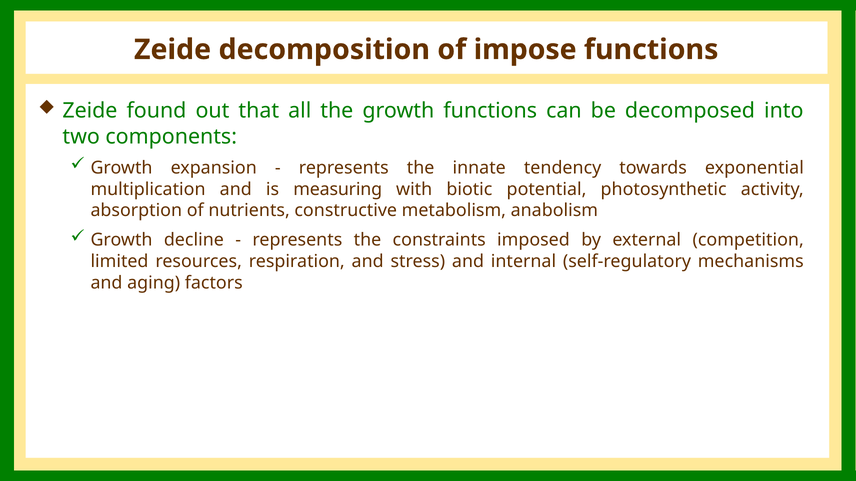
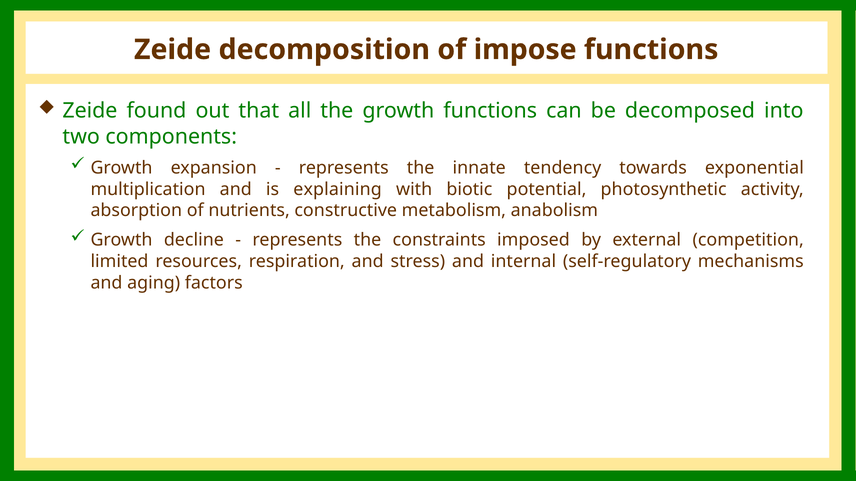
measuring: measuring -> explaining
